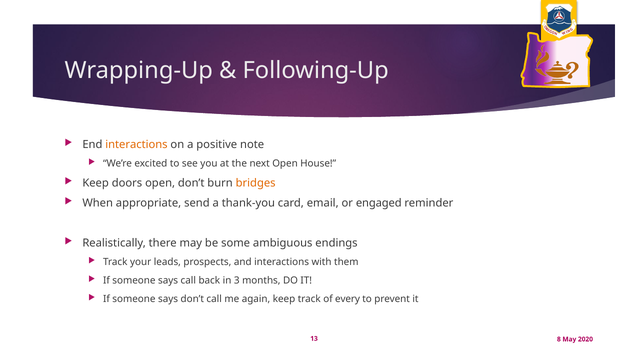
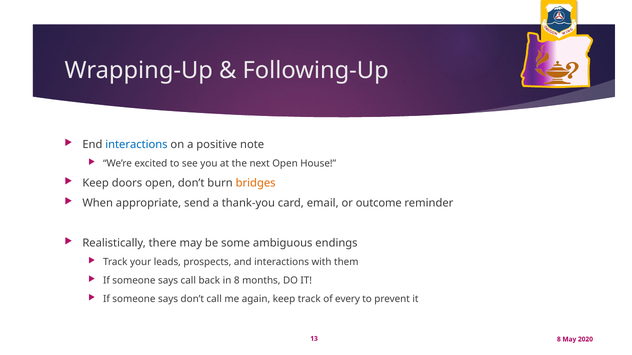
interactions at (136, 145) colour: orange -> blue
engaged: engaged -> outcome
in 3: 3 -> 8
